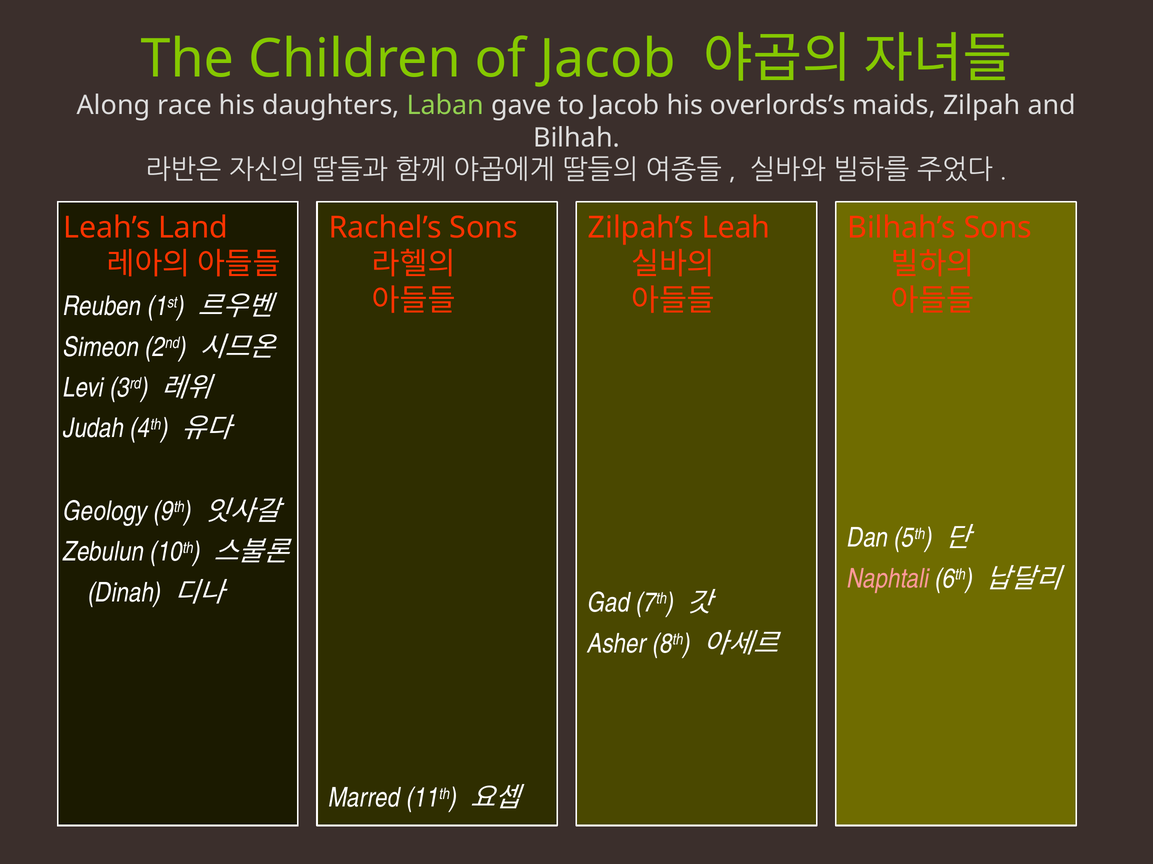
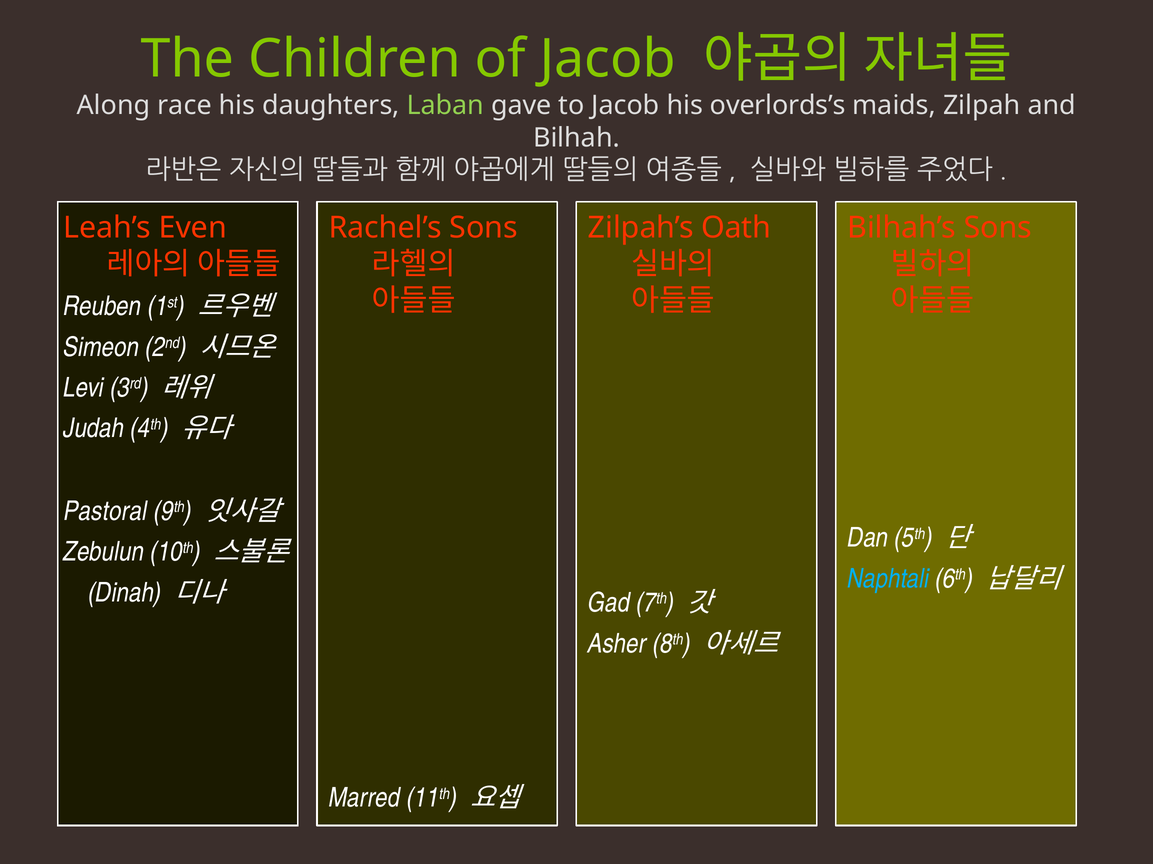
Land: Land -> Even
Leah: Leah -> Oath
Geology: Geology -> Pastoral
Naphtali colour: pink -> light blue
